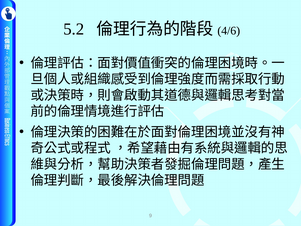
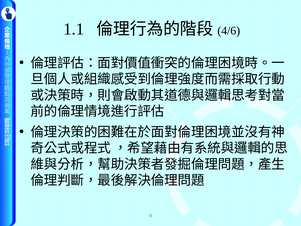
5.2: 5.2 -> 1.1
